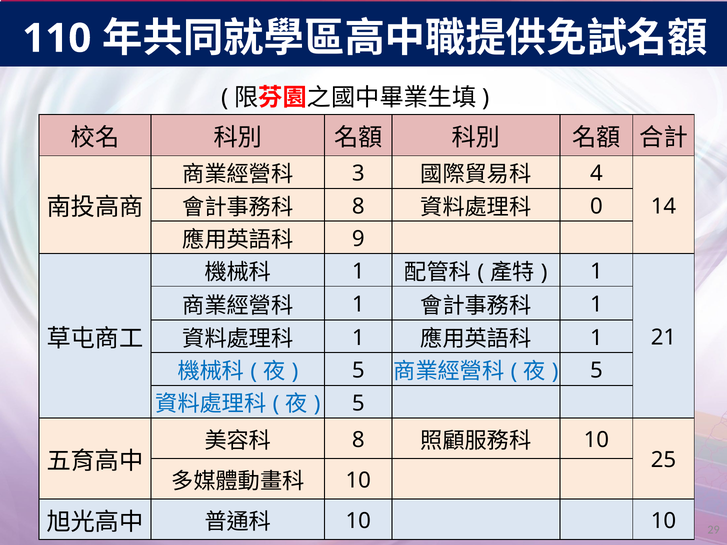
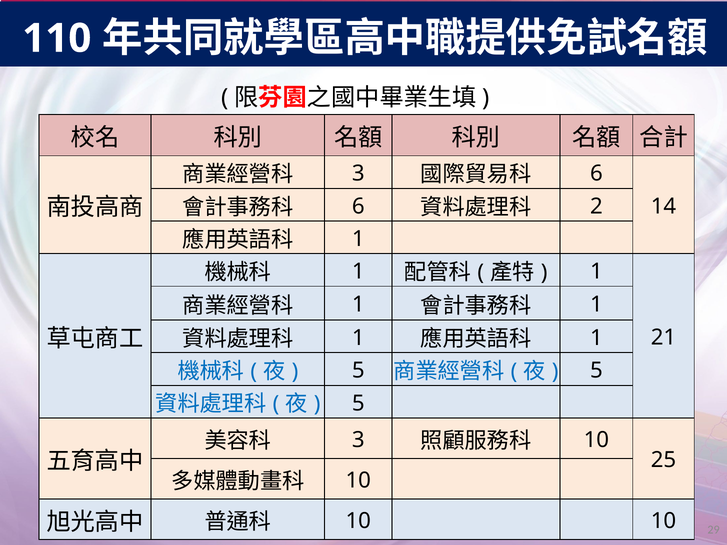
4 at (596, 174): 4 -> 6
8 at (358, 206): 8 -> 6
0: 0 -> 2
9 at (358, 239): 9 -> 1
8 at (358, 440): 8 -> 3
